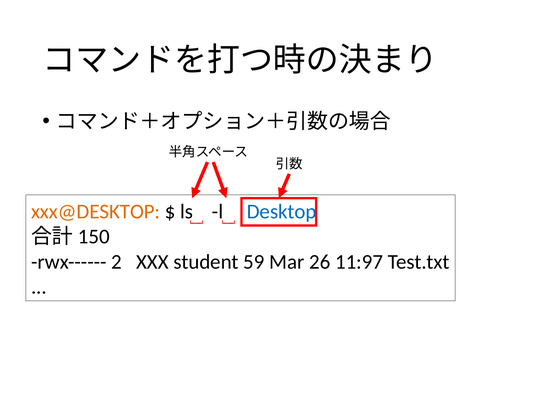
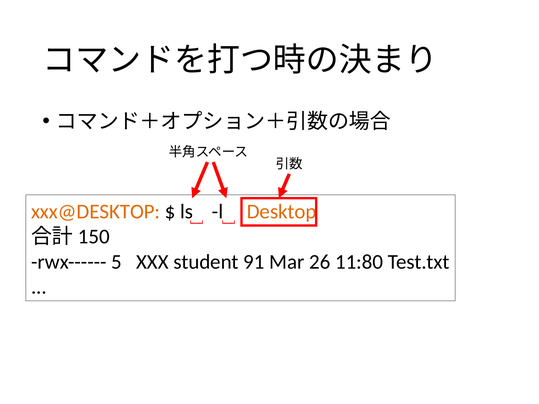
Desktop colour: blue -> orange
2: 2 -> 5
59: 59 -> 91
11:97: 11:97 -> 11:80
